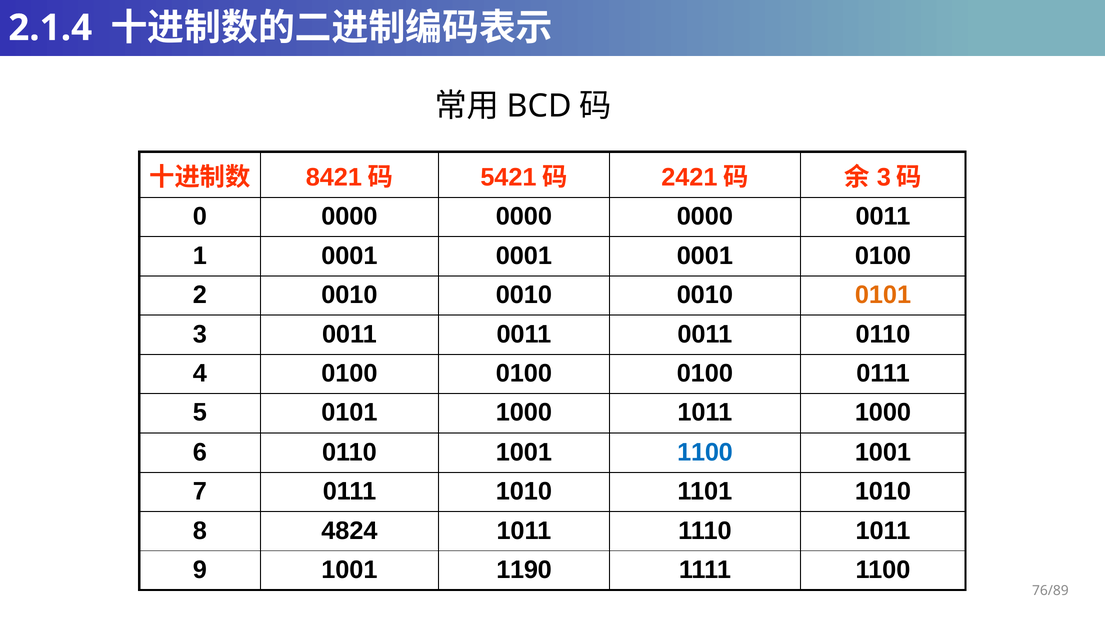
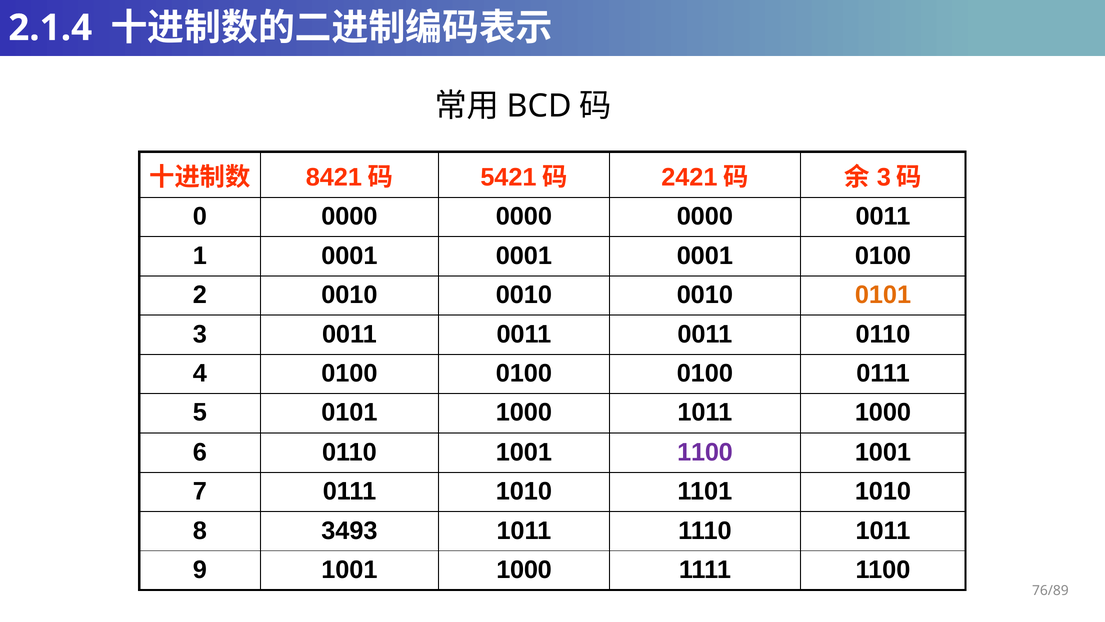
1100 at (705, 452) colour: blue -> purple
4824: 4824 -> 3493
1001 1190: 1190 -> 1000
